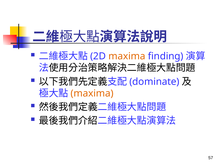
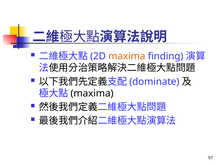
maxima at (92, 93) colour: orange -> black
